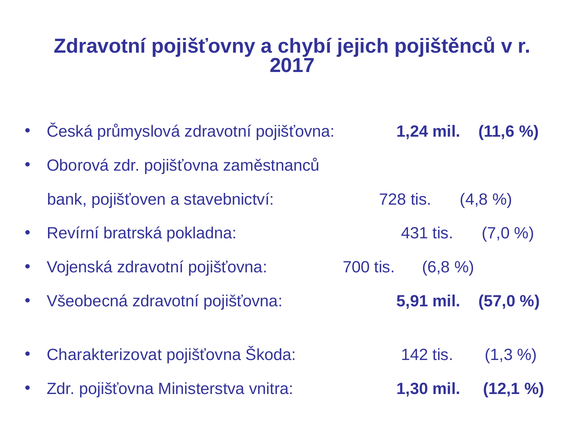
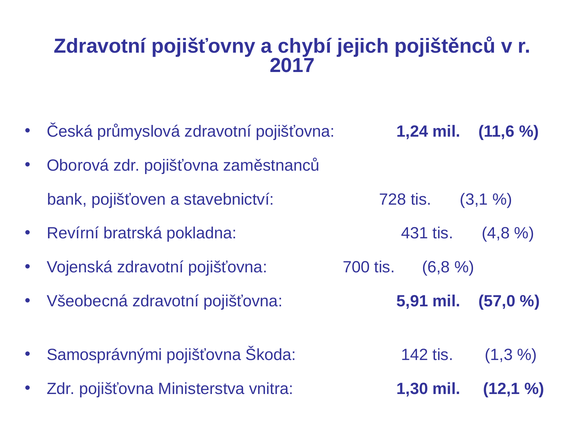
4,8: 4,8 -> 3,1
7,0: 7,0 -> 4,8
Charakterizovat: Charakterizovat -> Samosprávnými
